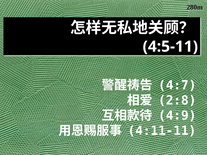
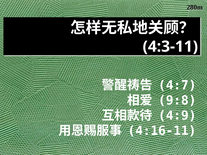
4:5-11: 4:5-11 -> 4:3-11
2:8: 2:8 -> 9:8
4:11-11: 4:11-11 -> 4:16-11
